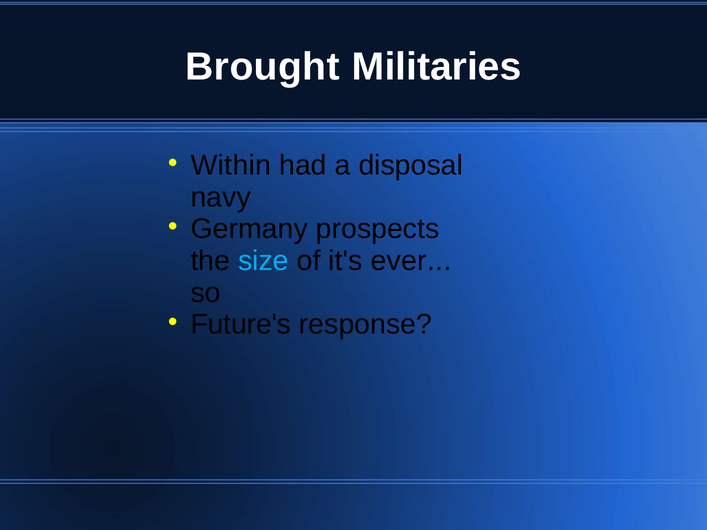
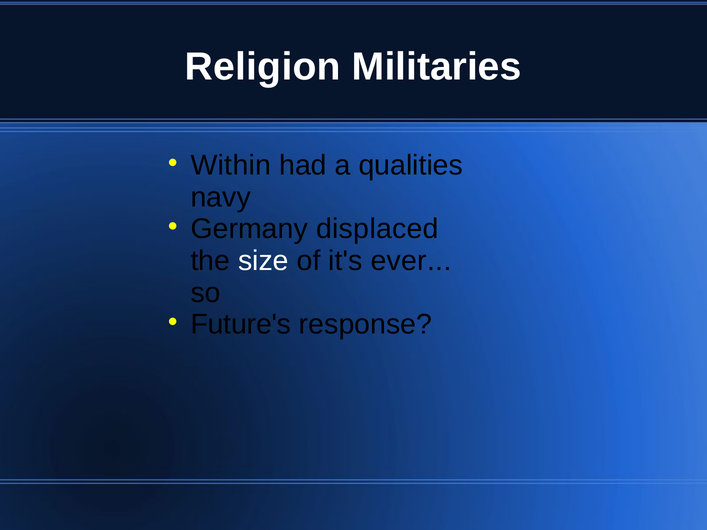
Brought: Brought -> Religion
disposal: disposal -> qualities
prospects: prospects -> displaced
size colour: light blue -> white
